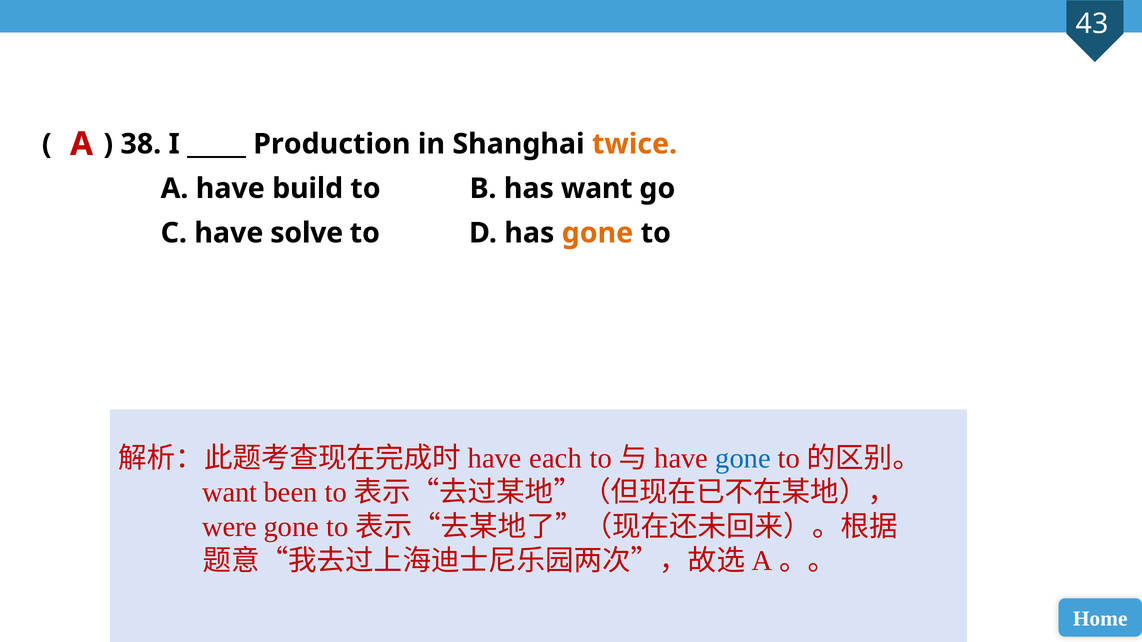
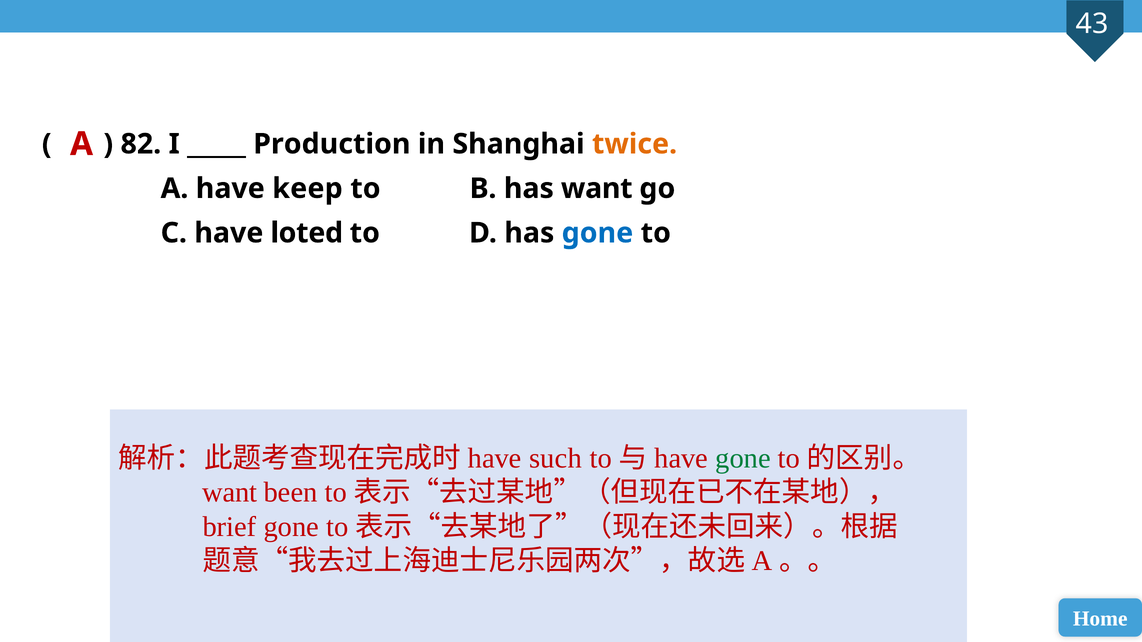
38: 38 -> 82
build: build -> keep
solve: solve -> loted
gone at (597, 233) colour: orange -> blue
each: each -> such
gone at (743, 459) colour: blue -> green
were: were -> brief
